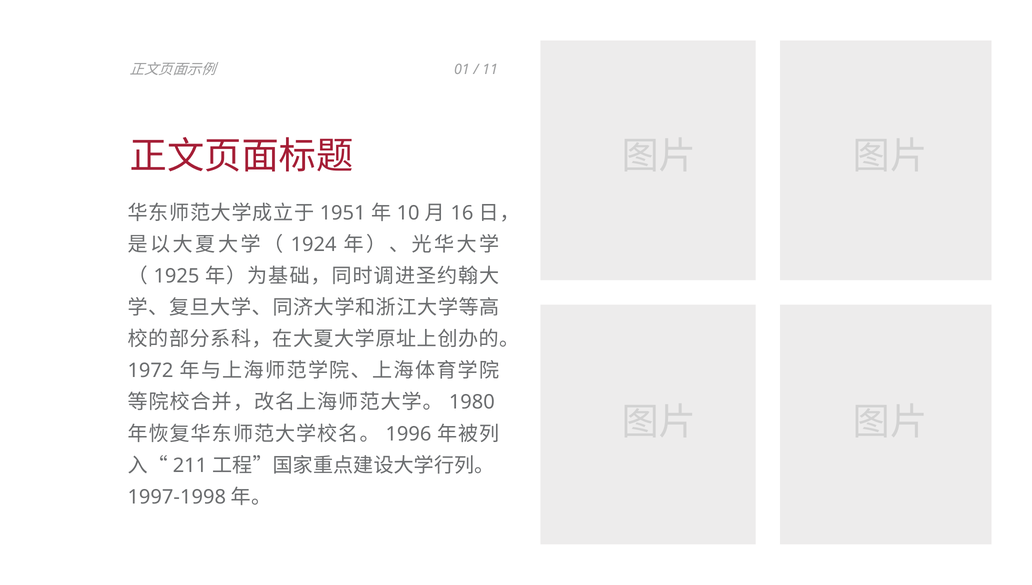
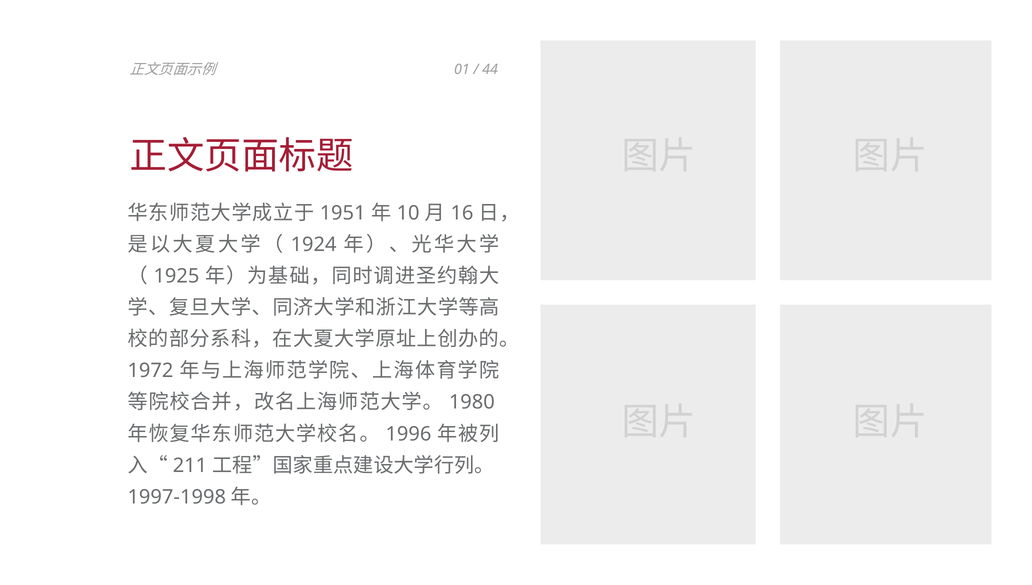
11: 11 -> 44
